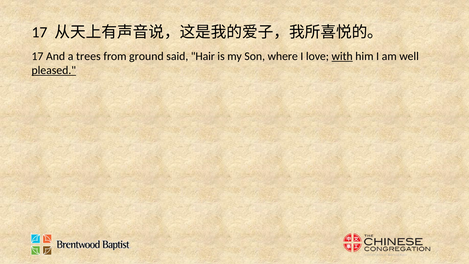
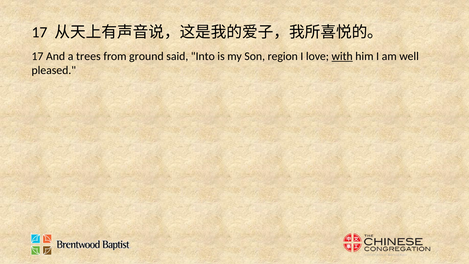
Hair: Hair -> Into
where: where -> region
pleased underline: present -> none
